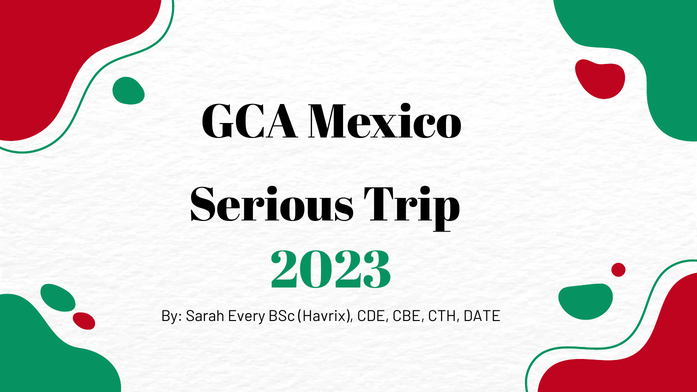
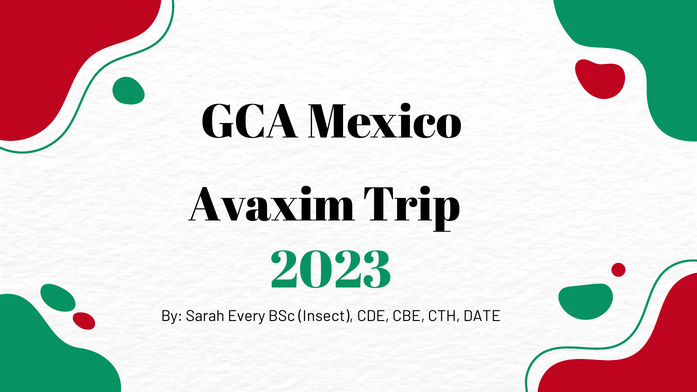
Serious: Serious -> Avaxim
Havrix: Havrix -> Insect
